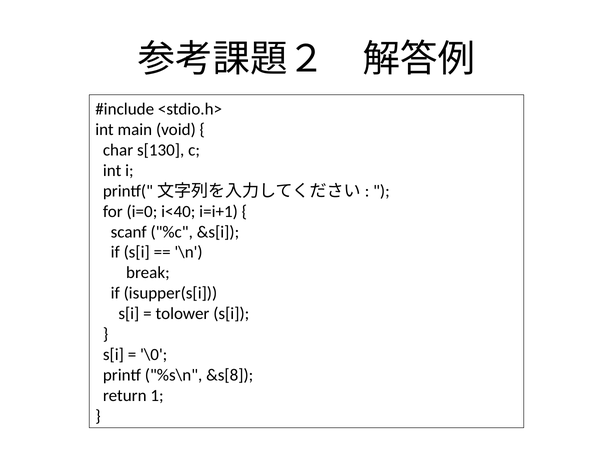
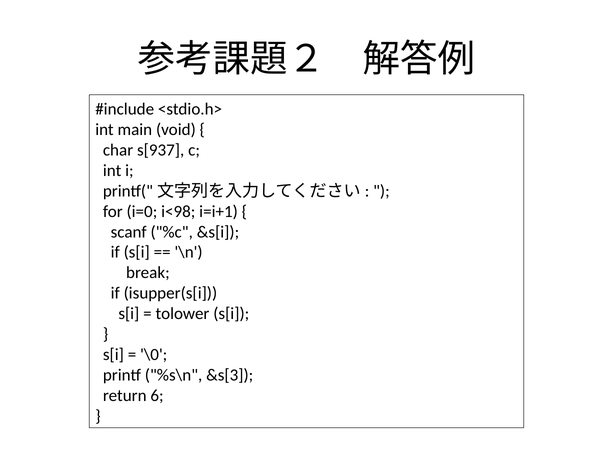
s[130: s[130 -> s[937
i<40: i<40 -> i<98
&s[8: &s[8 -> &s[3
1: 1 -> 6
